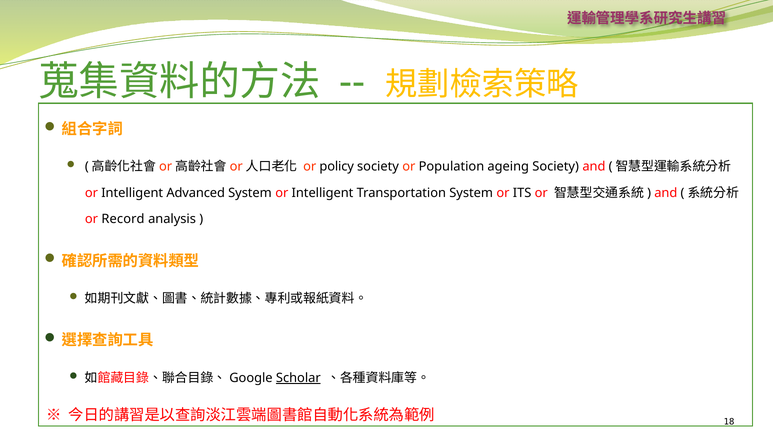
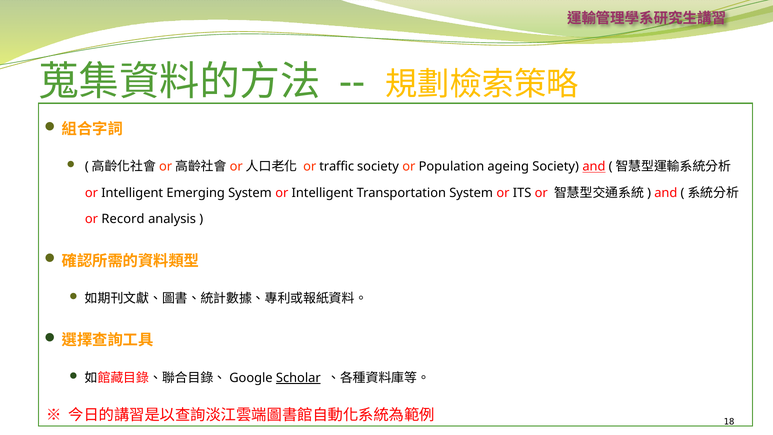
policy: policy -> traffic
and at (594, 167) underline: none -> present
Advanced: Advanced -> Emerging
